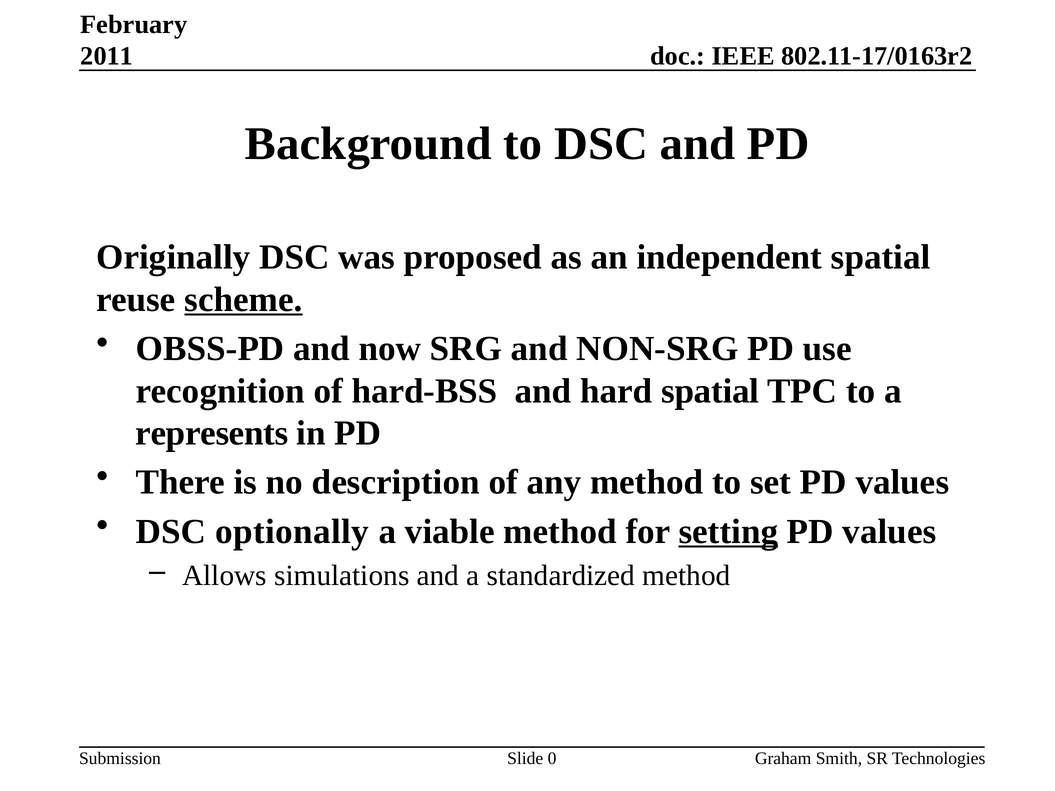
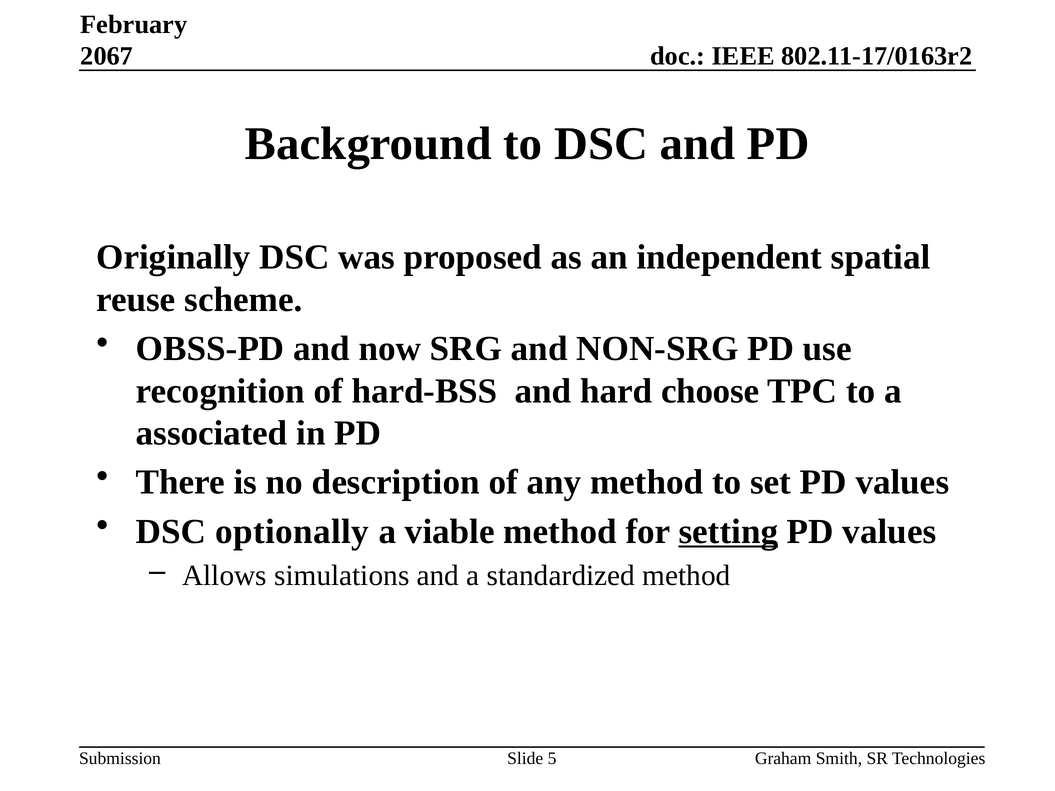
2011: 2011 -> 2067
scheme underline: present -> none
hard spatial: spatial -> choose
represents: represents -> associated
0: 0 -> 5
